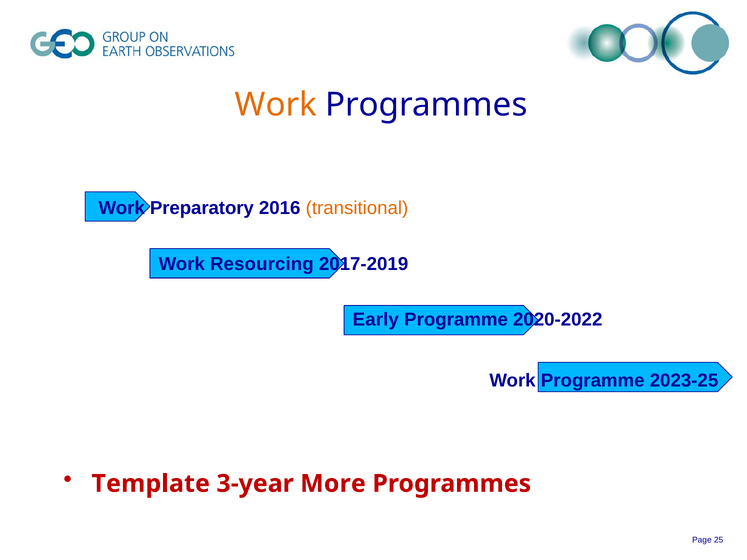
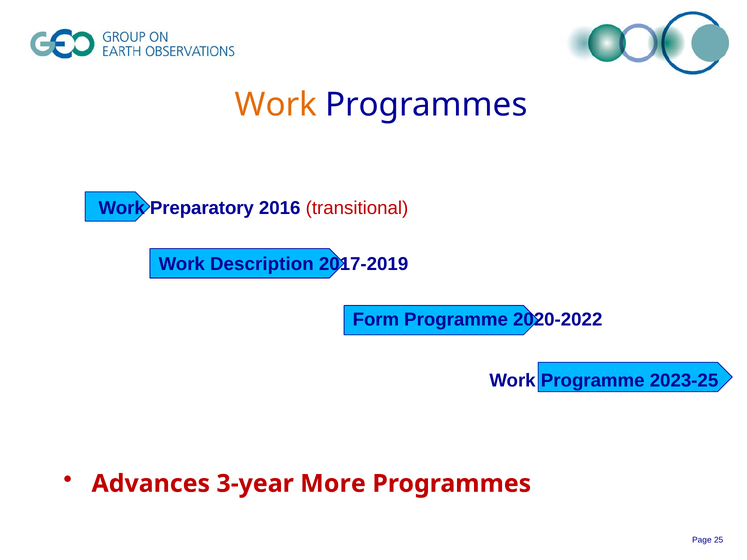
transitional colour: orange -> red
Resourcing: Resourcing -> Description
Early: Early -> Form
Template: Template -> Advances
